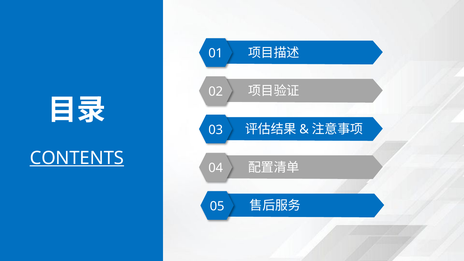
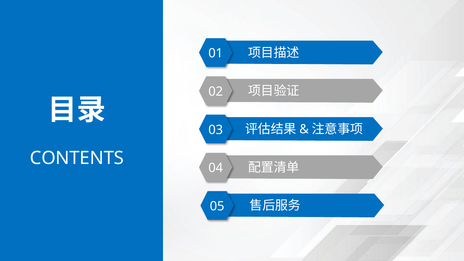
CONTENTS underline: present -> none
